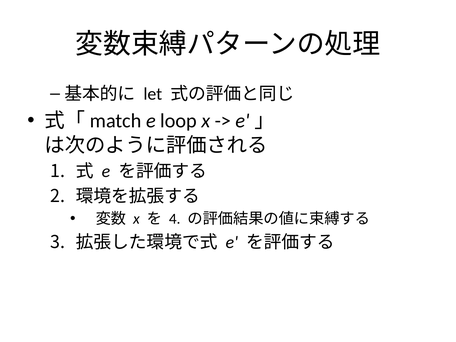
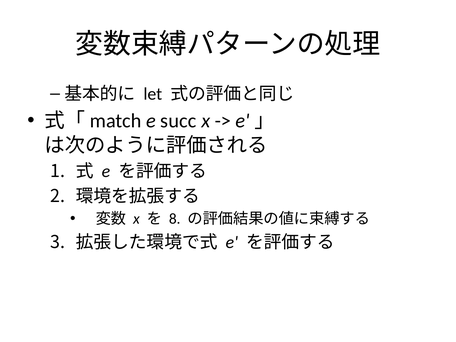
loop: loop -> succ
4: 4 -> 8
